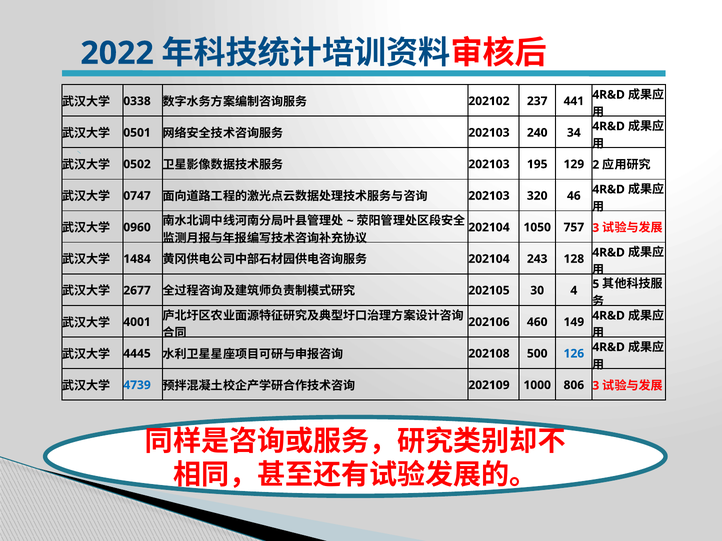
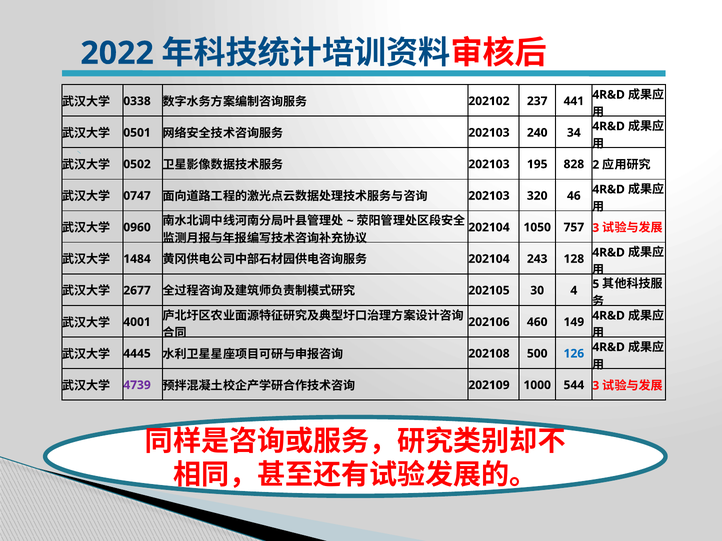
129: 129 -> 828
4739 colour: blue -> purple
806: 806 -> 544
